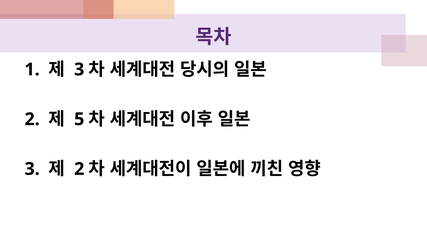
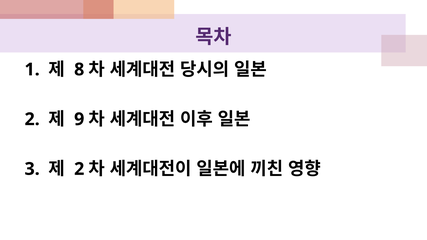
3 at (79, 70): 3 -> 8
5: 5 -> 9
